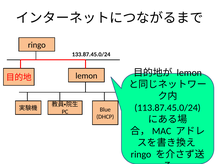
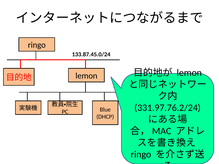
113.87.45.0/24: 113.87.45.0/24 -> 331.97.76.2/24
